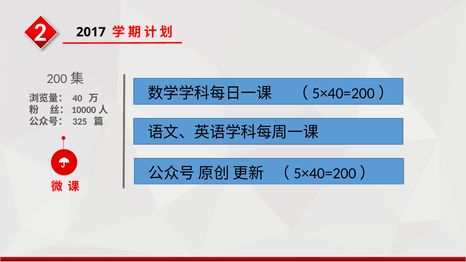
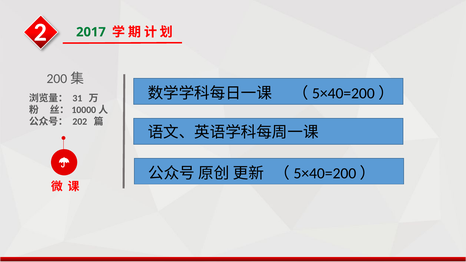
2017 colour: black -> green
40: 40 -> 31
325: 325 -> 202
